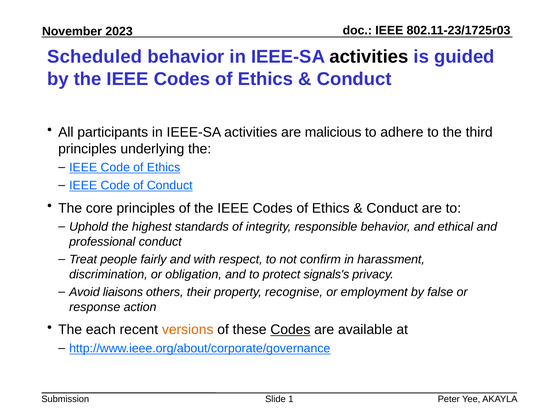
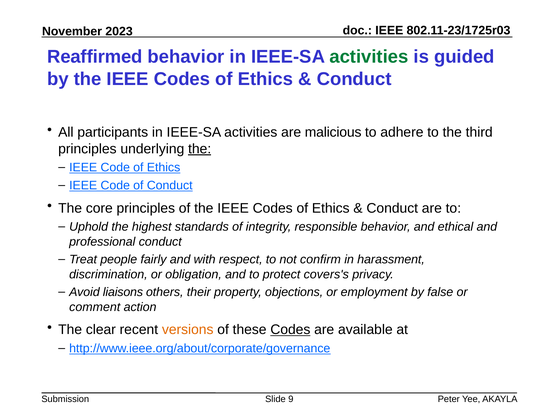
Scheduled: Scheduled -> Reaffirmed
activities at (369, 57) colour: black -> green
the at (200, 149) underline: none -> present
signals's: signals's -> covers's
recognise: recognise -> objections
response: response -> comment
each: each -> clear
1: 1 -> 9
